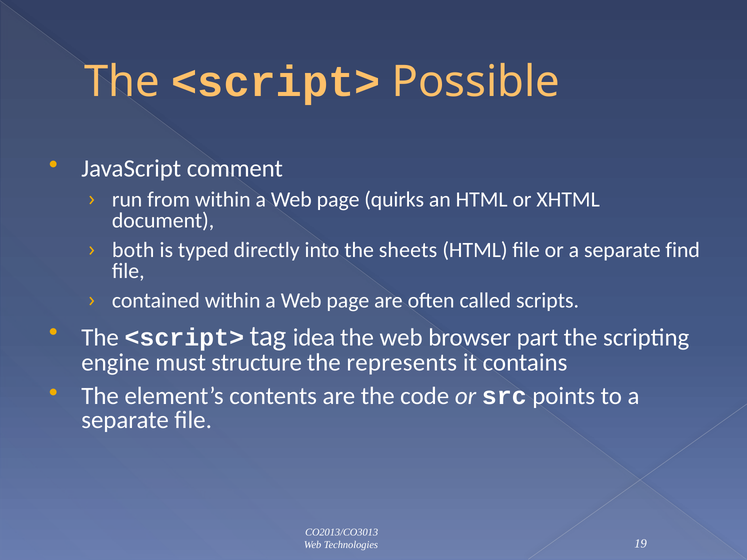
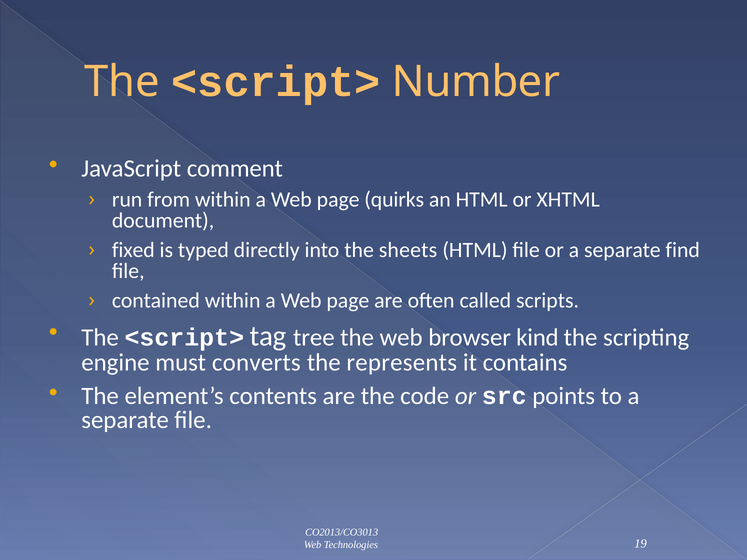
Possible: Possible -> Number
both: both -> fixed
idea: idea -> tree
part: part -> kind
structure: structure -> converts
